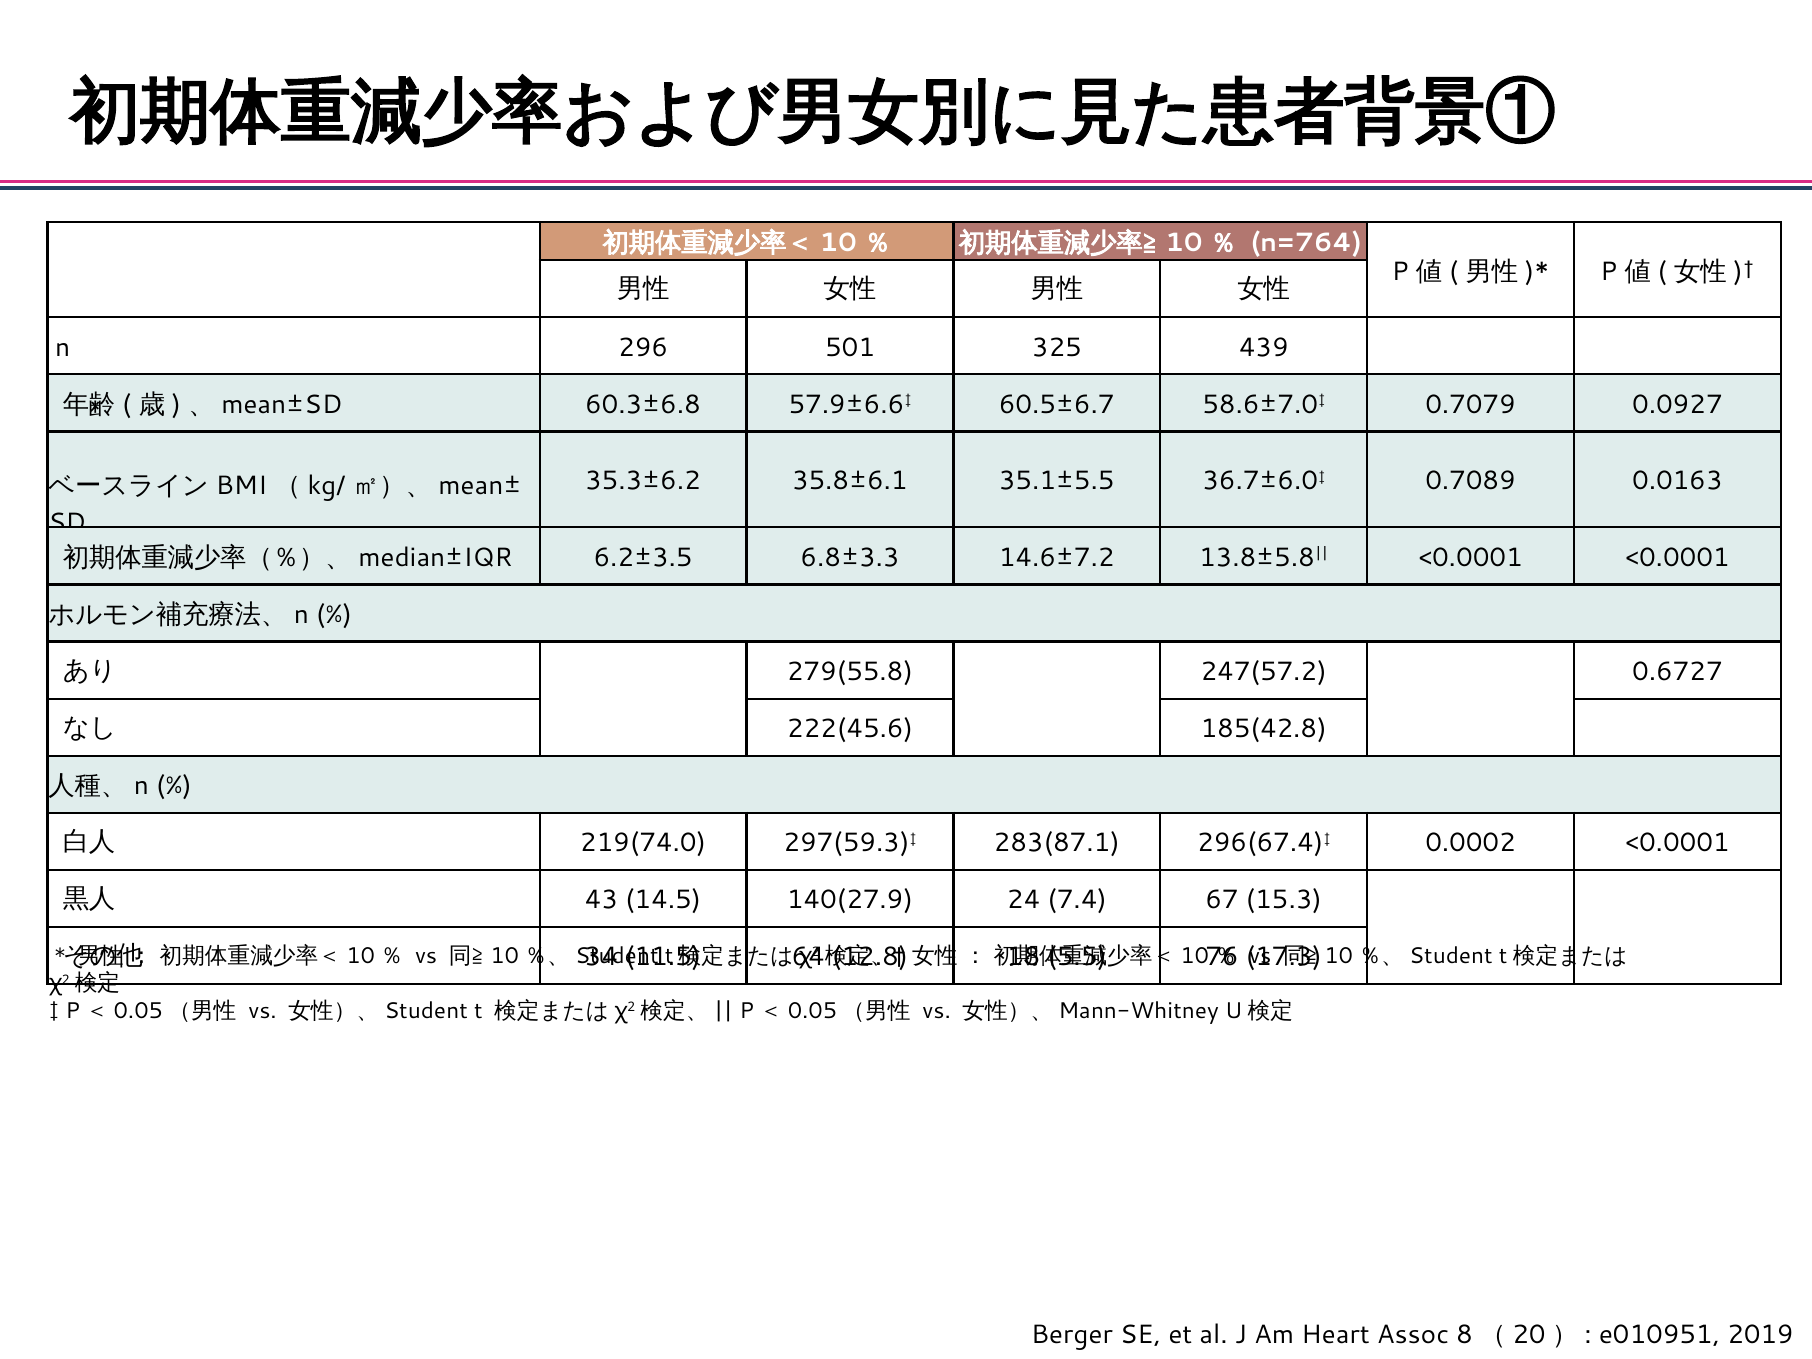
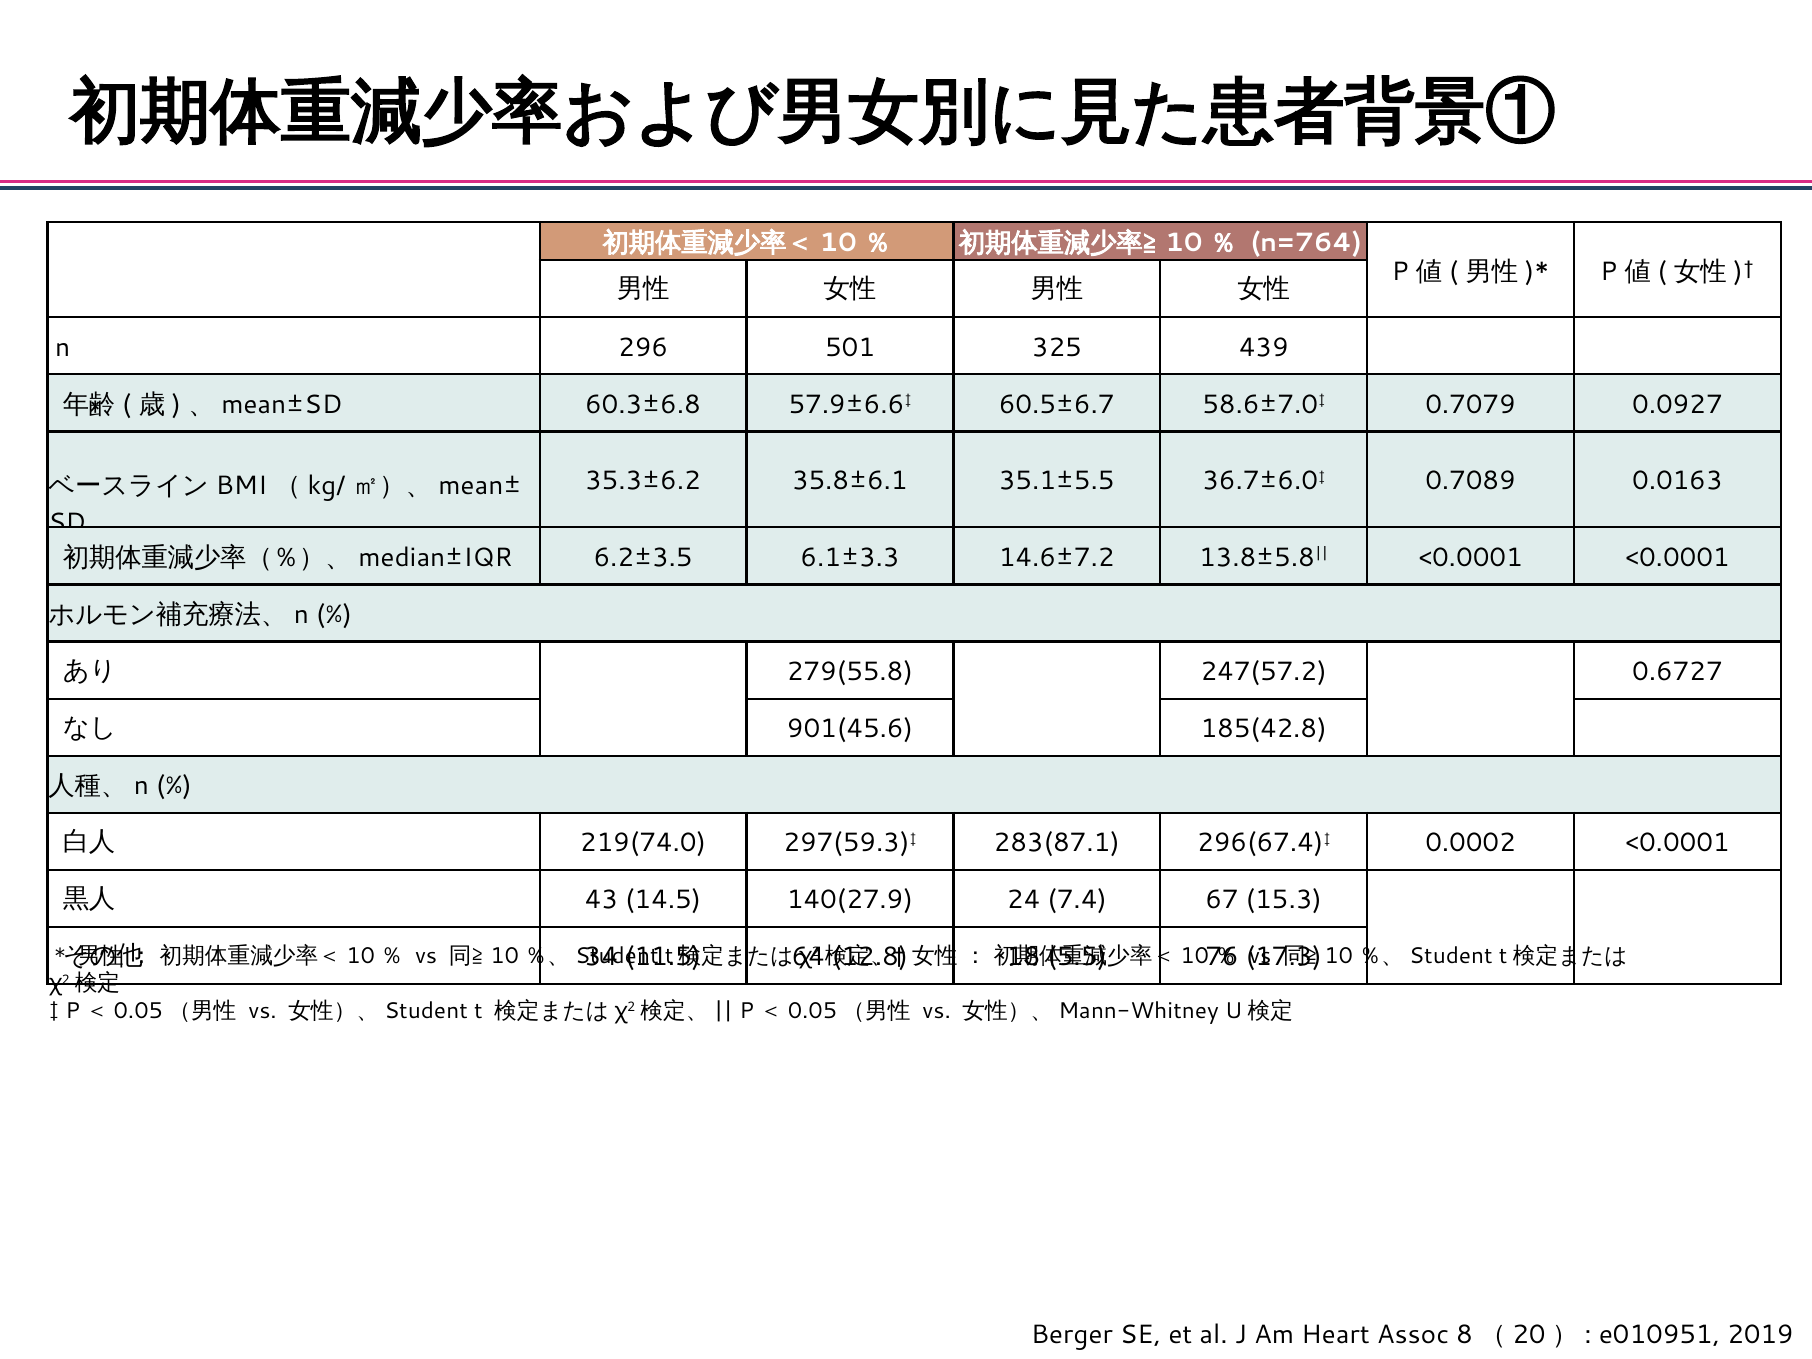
6.8±3.3: 6.8±3.3 -> 6.1±3.3
222(45.6: 222(45.6 -> 901(45.6
